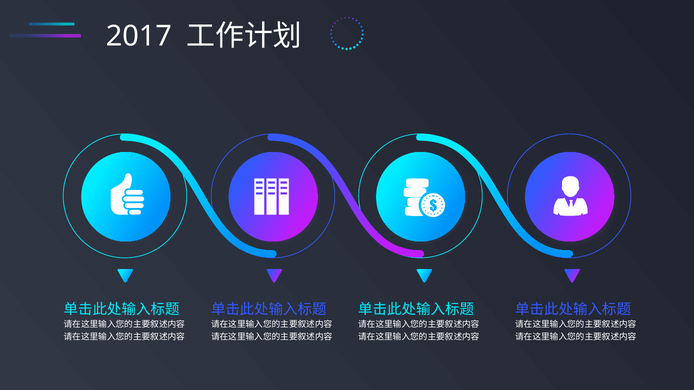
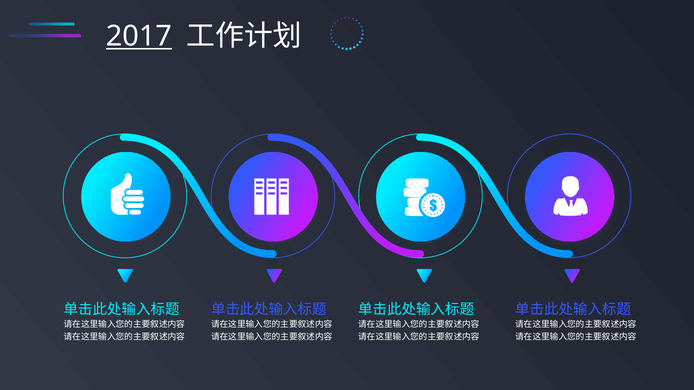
2017 underline: none -> present
